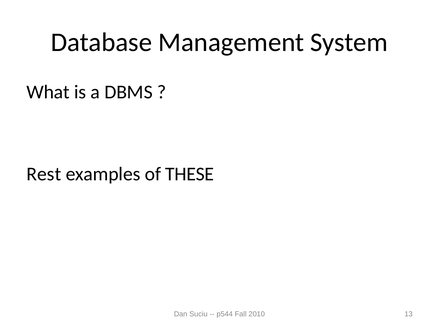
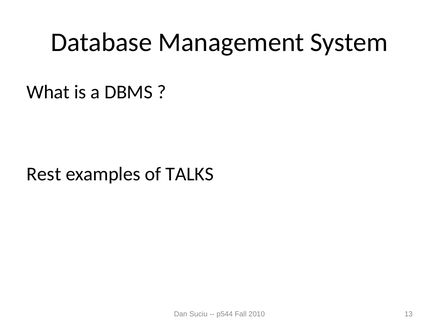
THESE: THESE -> TALKS
